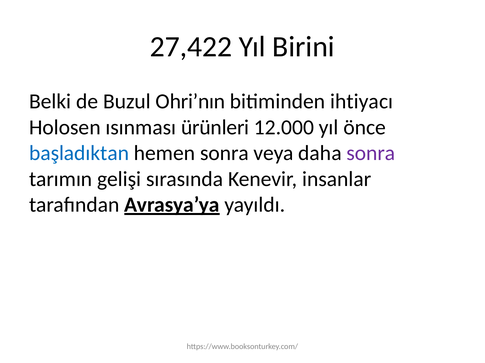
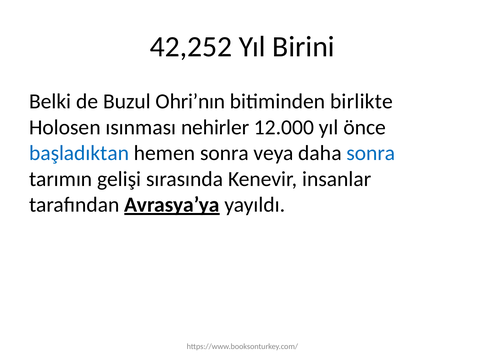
27,422: 27,422 -> 42,252
ihtiyacı: ihtiyacı -> birlikte
ürünleri: ürünleri -> nehirler
sonra at (371, 153) colour: purple -> blue
